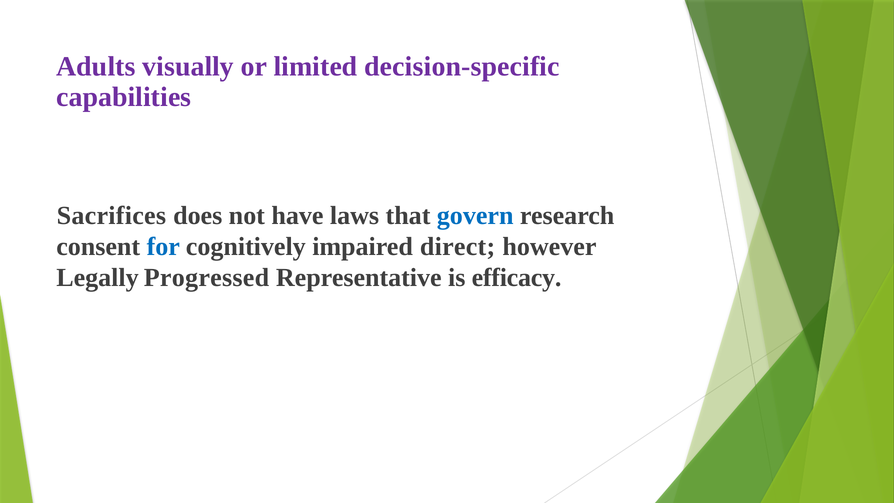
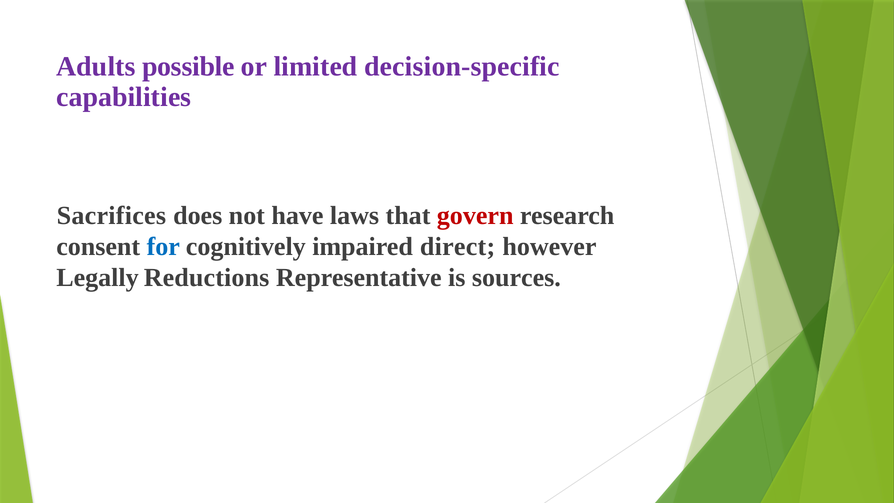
visually: visually -> possible
govern colour: blue -> red
Progressed: Progressed -> Reductions
efficacy: efficacy -> sources
